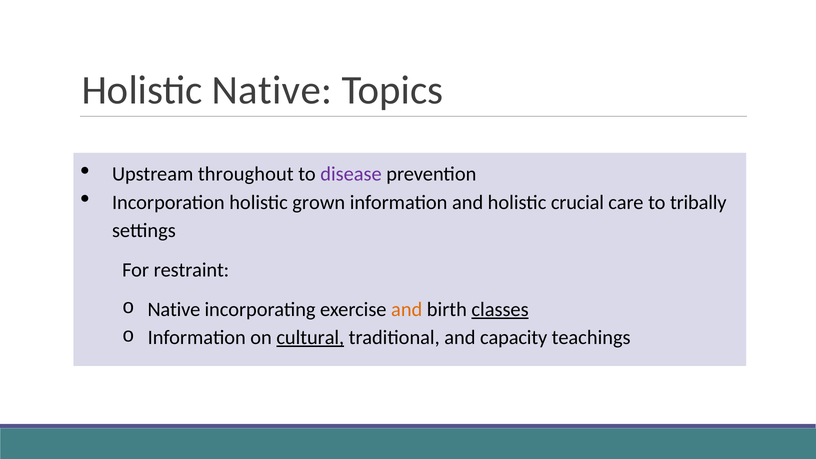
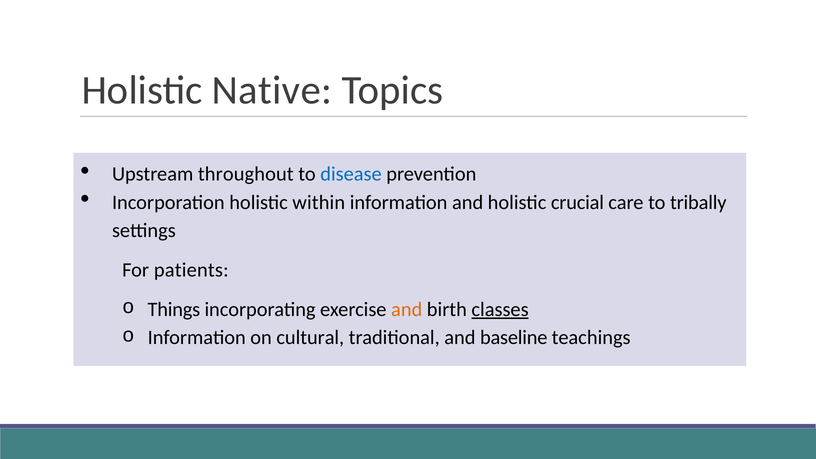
disease colour: purple -> blue
grown: grown -> within
restraint: restraint -> patients
Native at (174, 309): Native -> Things
cultural underline: present -> none
capacity: capacity -> baseline
